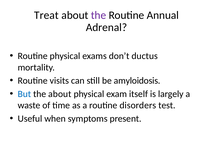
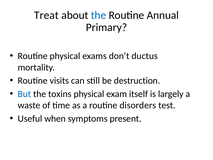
the at (99, 15) colour: purple -> blue
Adrenal: Adrenal -> Primary
amyloidosis: amyloidosis -> destruction
the about: about -> toxins
